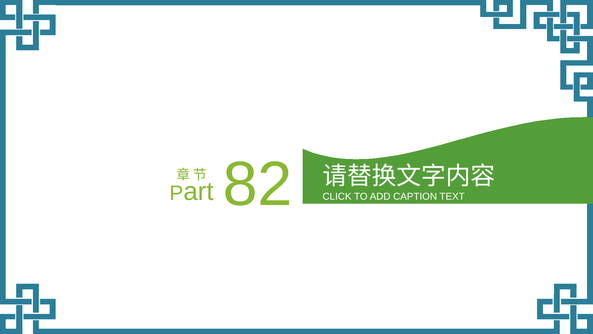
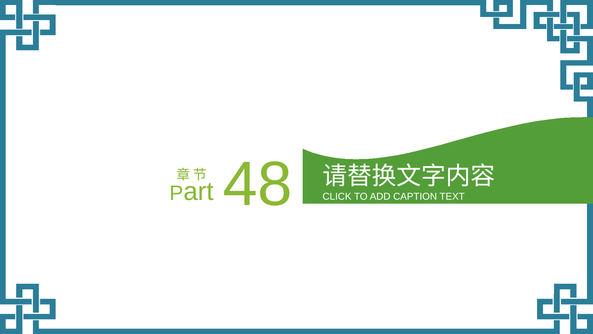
82: 82 -> 48
